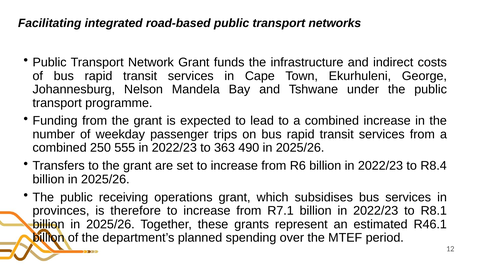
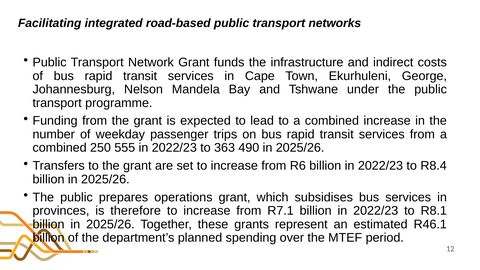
receiving: receiving -> prepares
